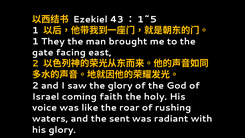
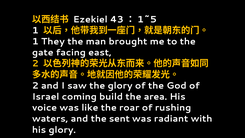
faith: faith -> build
holy: holy -> area
